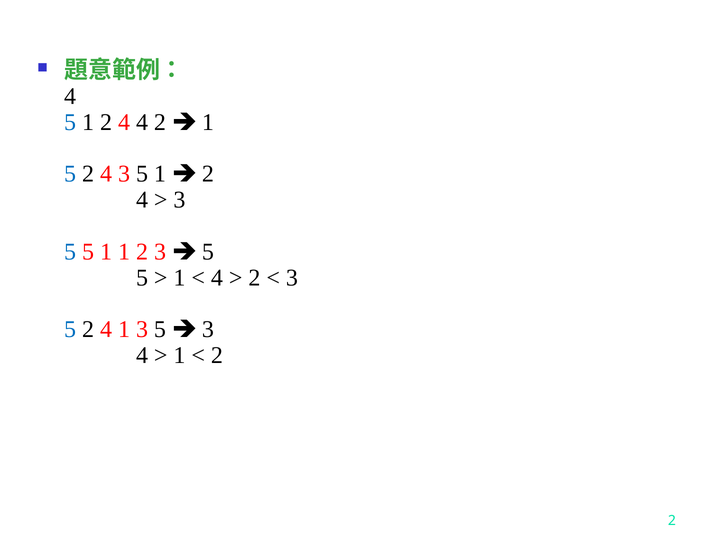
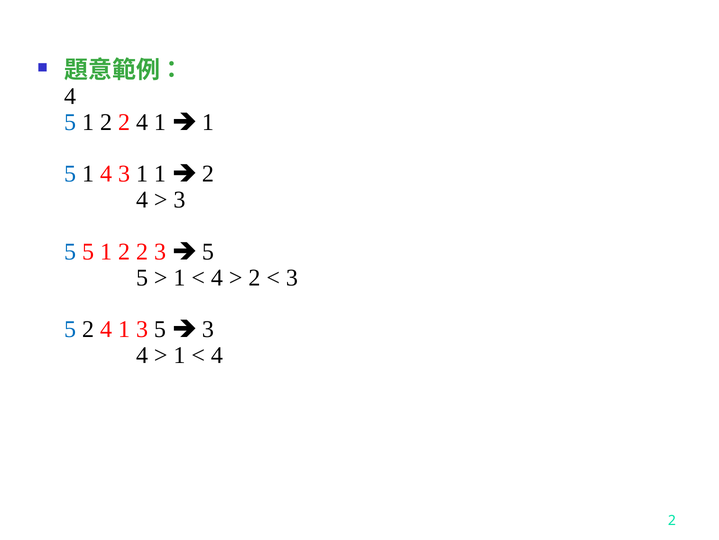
4 at (124, 122): 4 -> 2
2 at (160, 122): 2 -> 1
2 at (88, 174): 2 -> 1
4 3 5: 5 -> 1
5 5 1 1: 1 -> 2
2 at (217, 355): 2 -> 4
